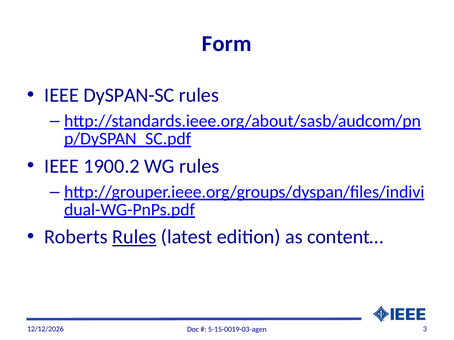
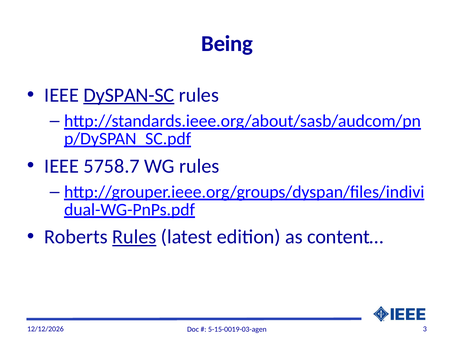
Form: Form -> Being
DySPAN-SC underline: none -> present
1900.2: 1900.2 -> 5758.7
